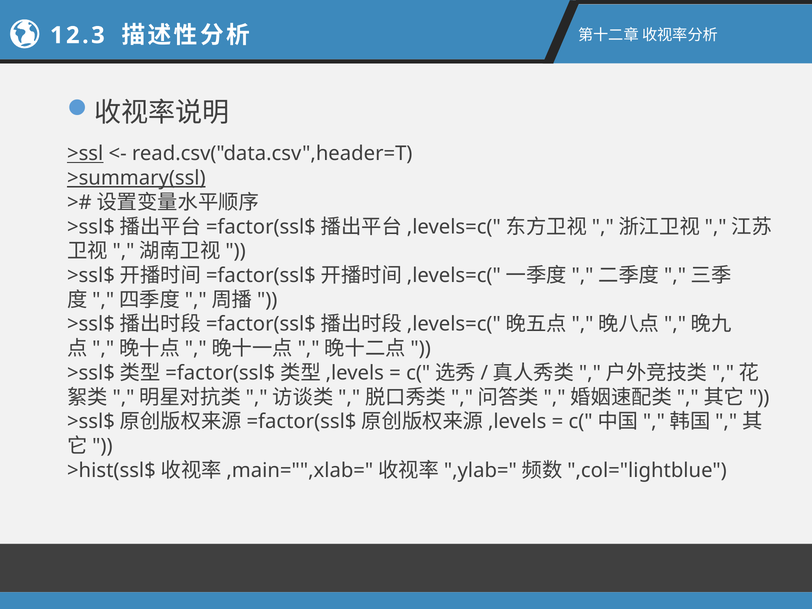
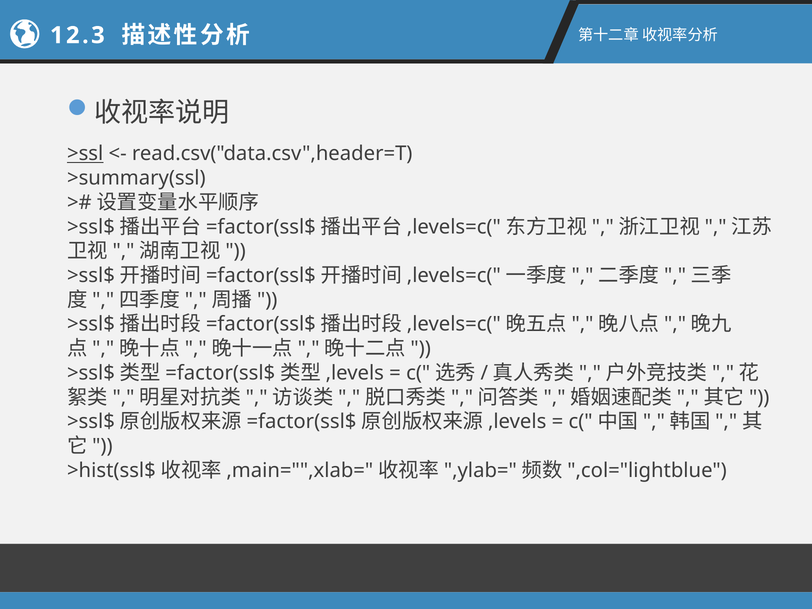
>summary(ssl underline: present -> none
